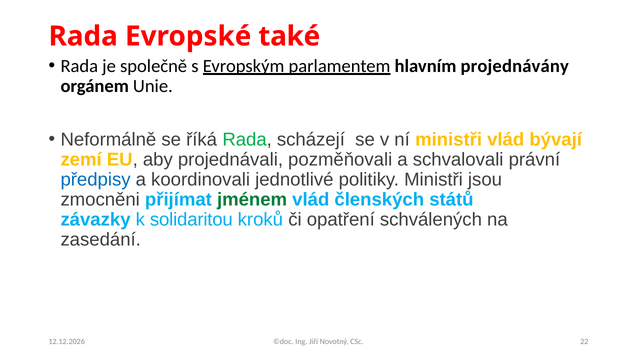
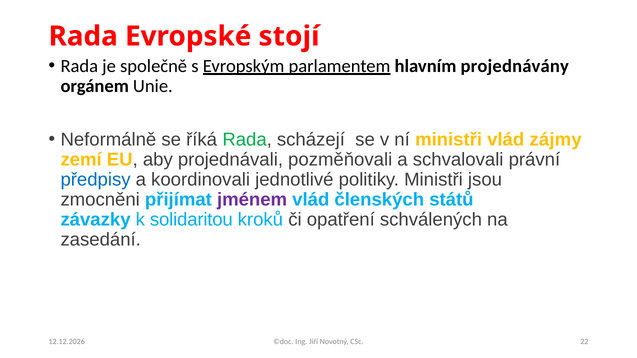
také: také -> stojí
bývají: bývají -> zájmy
jménem colour: green -> purple
